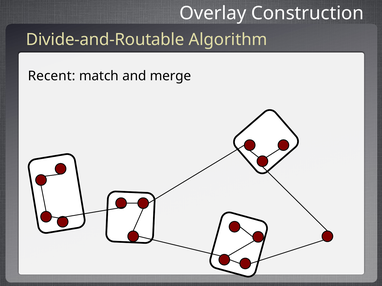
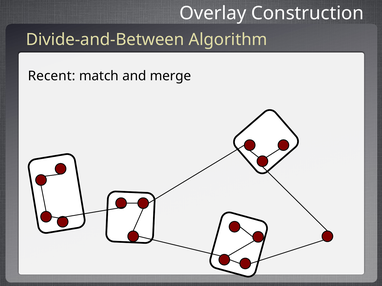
Divide-and-Routable: Divide-and-Routable -> Divide-and-Between
